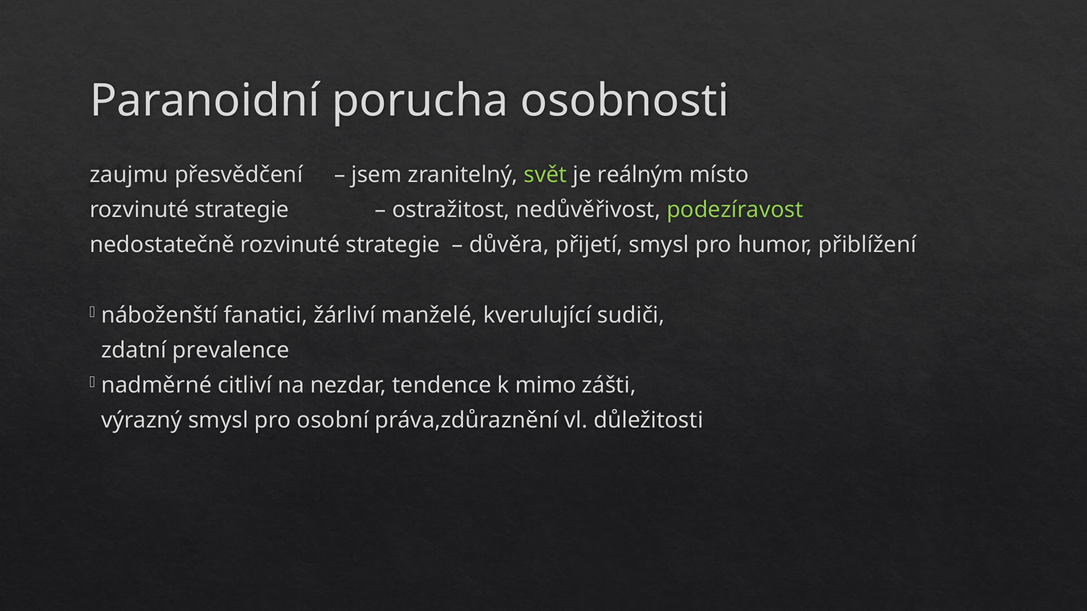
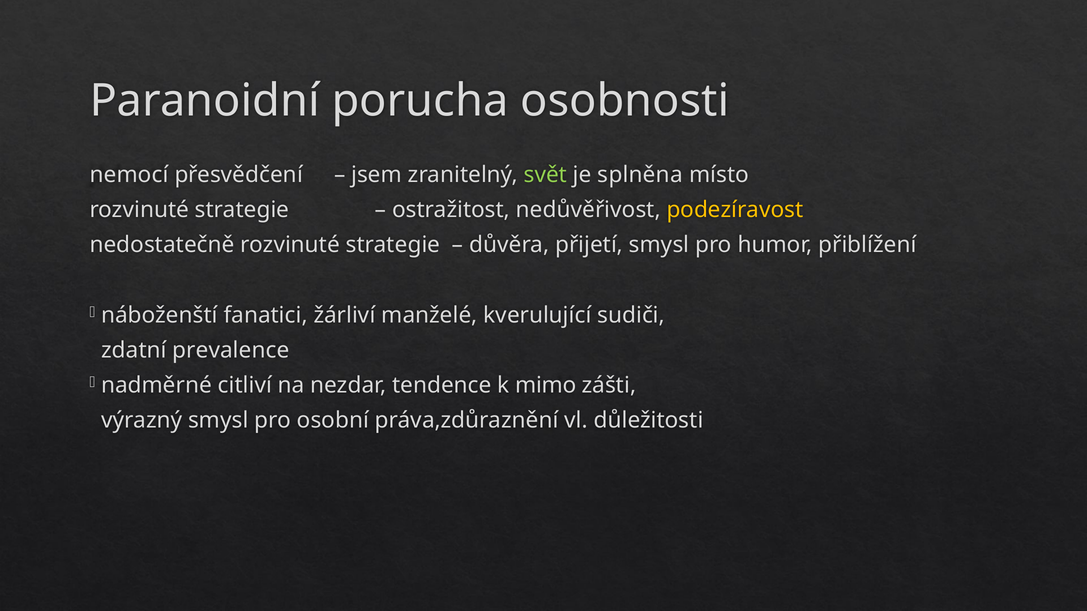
zaujmu: zaujmu -> nemocí
reálným: reálným -> splněna
podezíravost colour: light green -> yellow
